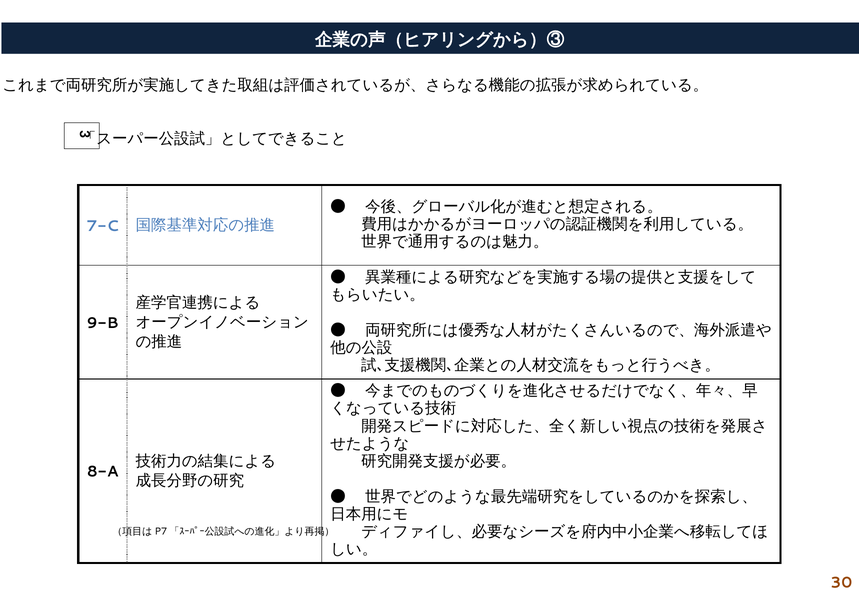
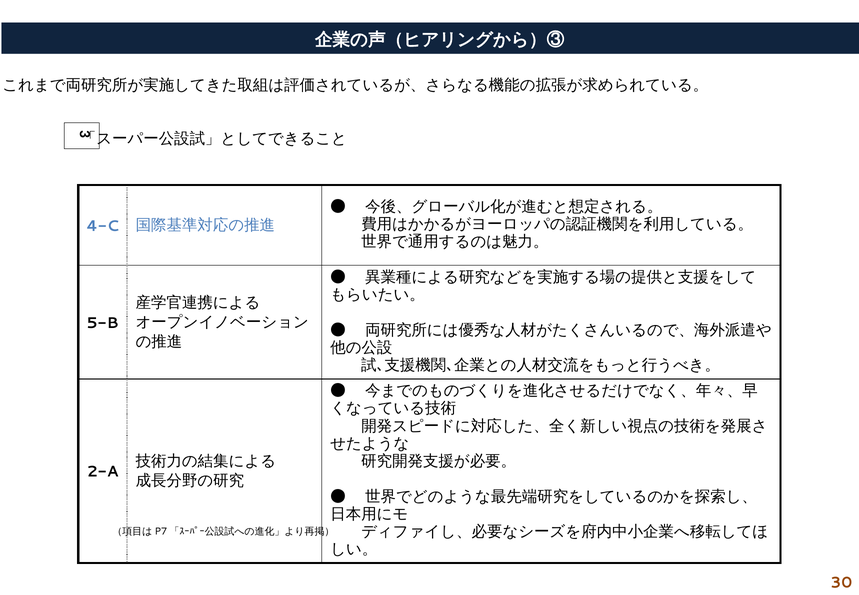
7-C: 7-C -> 4-C
9-B: 9-B -> 5-B
8-A: 8-A -> 2-A
